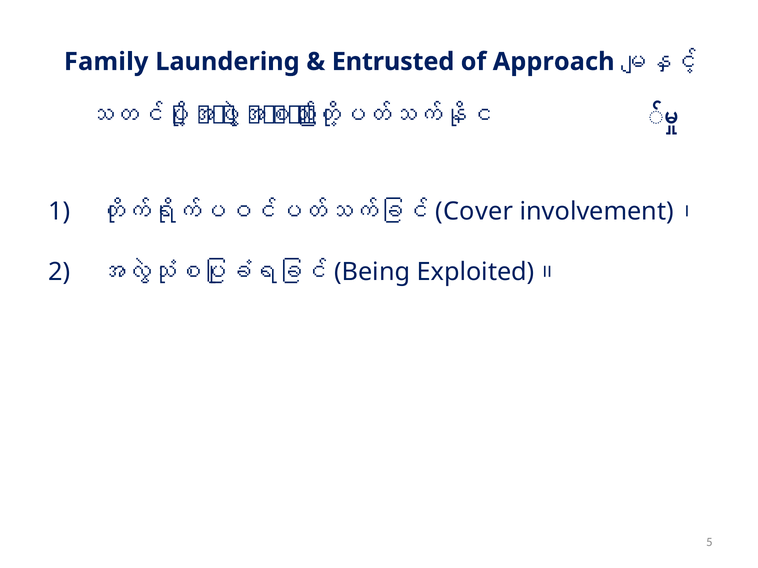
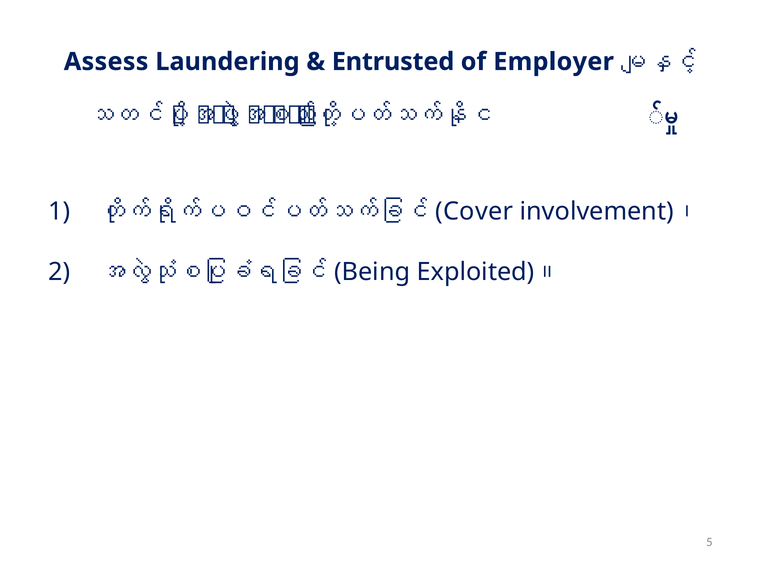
Family: Family -> Assess
Approach: Approach -> Employer
